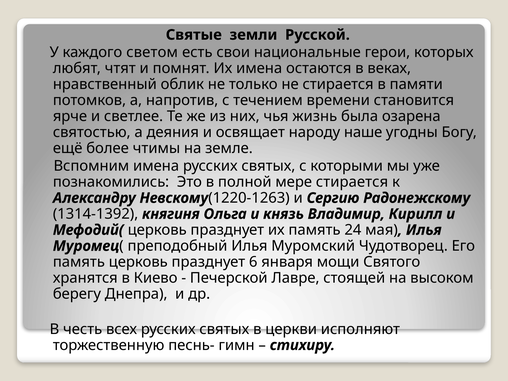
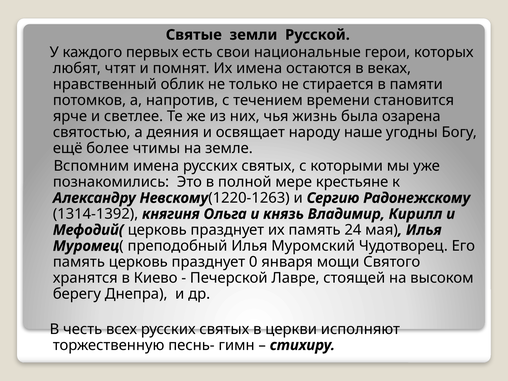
светом: светом -> первых
мере стирается: стирается -> крестьяне
6: 6 -> 0
